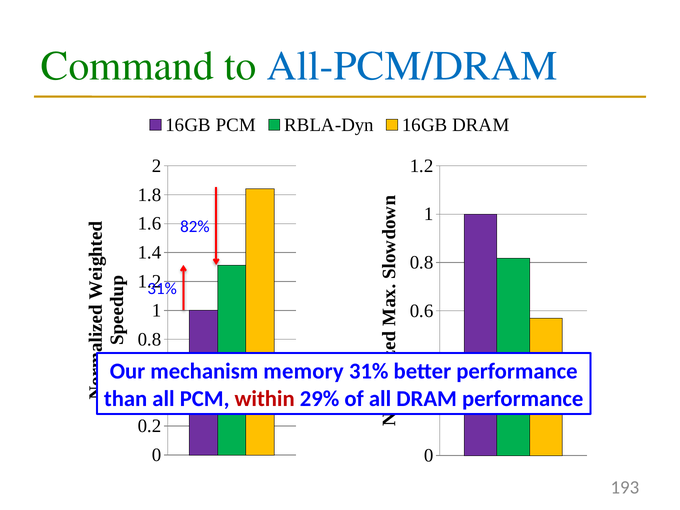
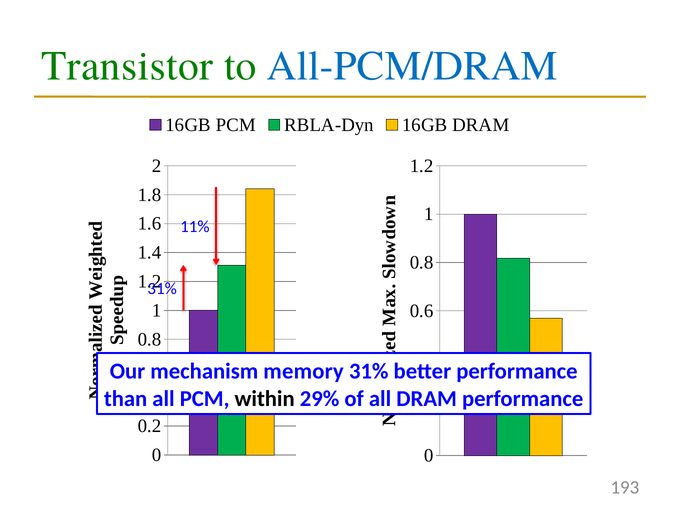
Command: Command -> Transistor
82%: 82% -> 11%
within colour: red -> black
